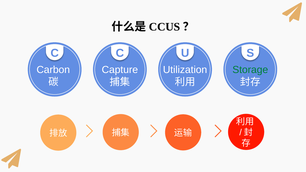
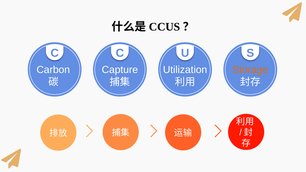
Storage colour: green -> orange
